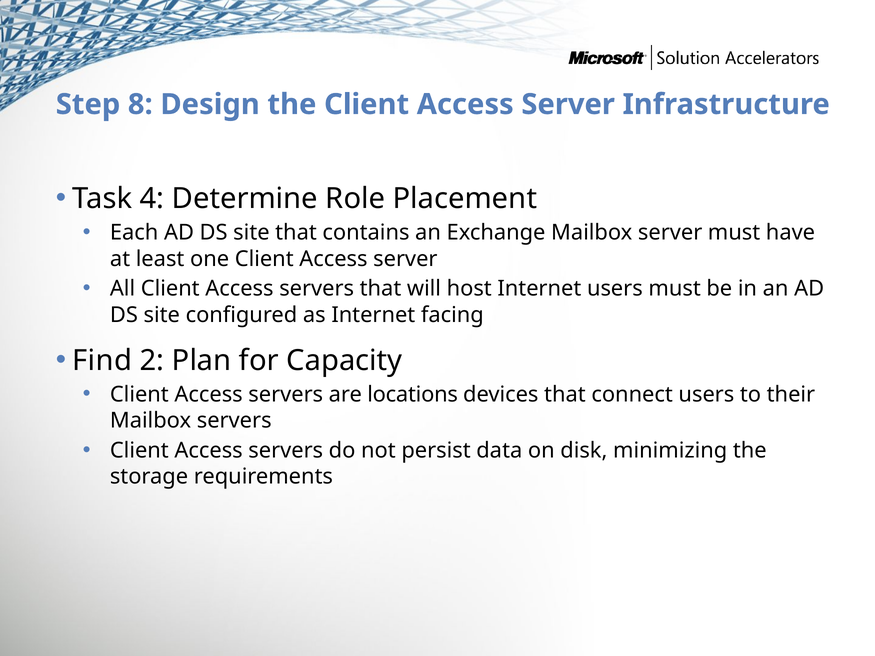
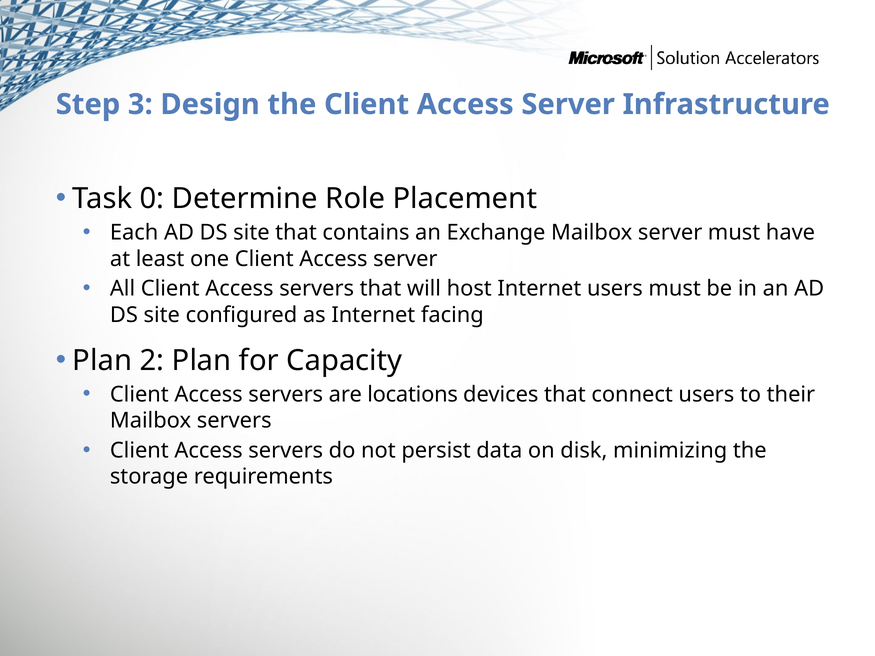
8: 8 -> 3
4: 4 -> 0
Find at (102, 361): Find -> Plan
